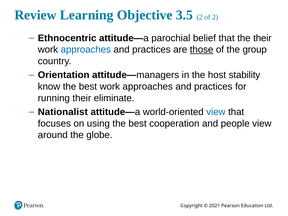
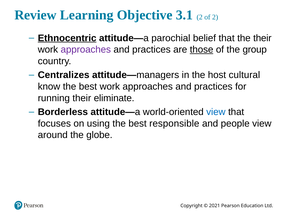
3.5: 3.5 -> 3.1
Ethnocentric underline: none -> present
approaches at (86, 50) colour: blue -> purple
Orientation: Orientation -> Centralizes
stability: stability -> cultural
Nationalist: Nationalist -> Borderless
cooperation: cooperation -> responsible
